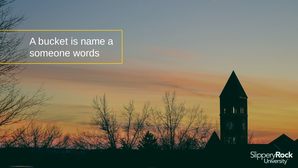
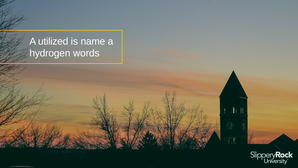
bucket: bucket -> utilized
someone: someone -> hydrogen
